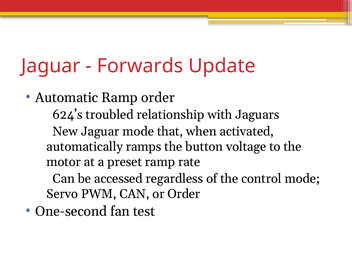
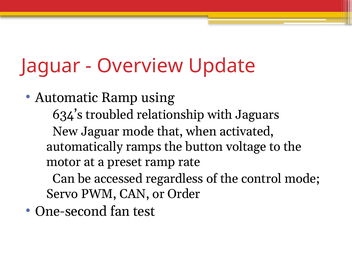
Forwards: Forwards -> Overview
Ramp order: order -> using
624’s: 624’s -> 634’s
